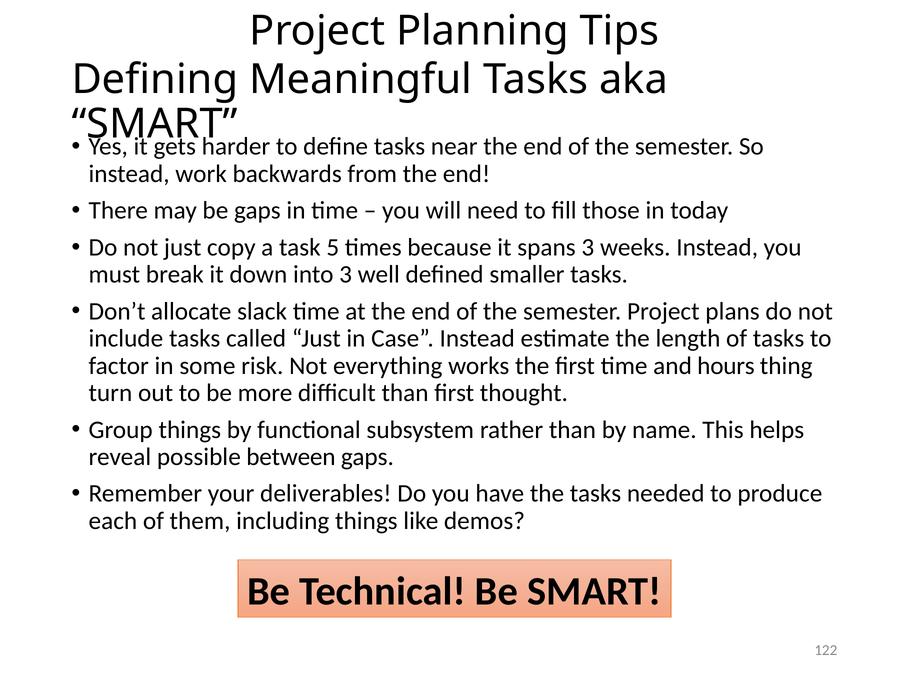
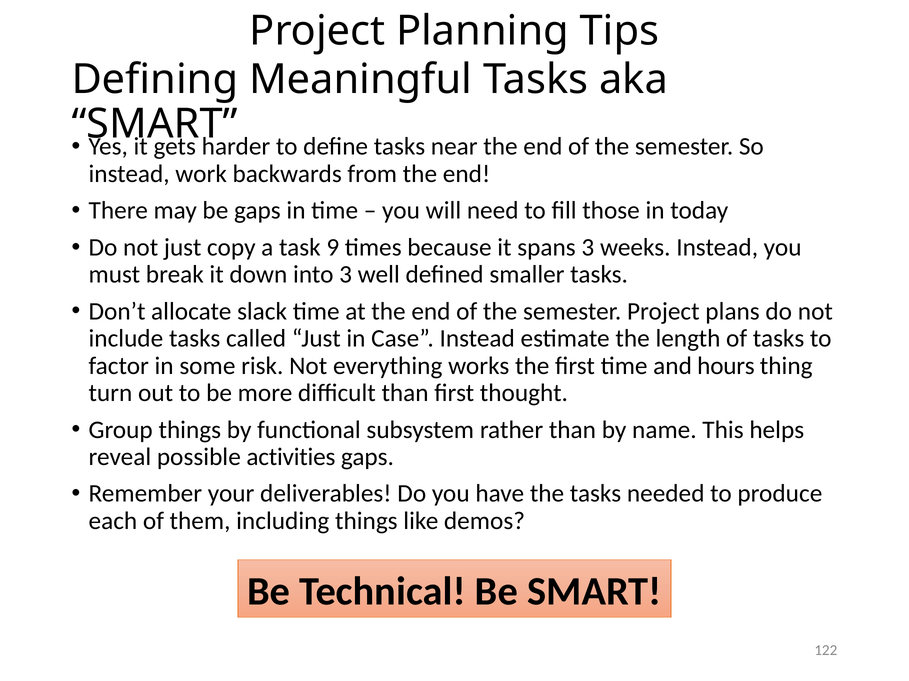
5: 5 -> 9
between: between -> activities
